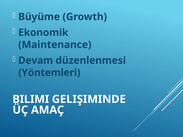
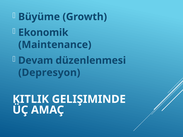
Yöntemleri: Yöntemleri -> Depresyon
BILIMI: BILIMI -> KITLIK
